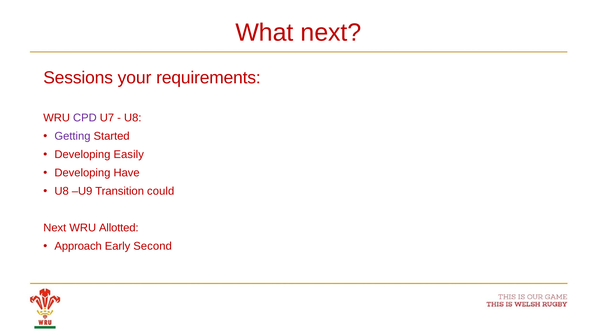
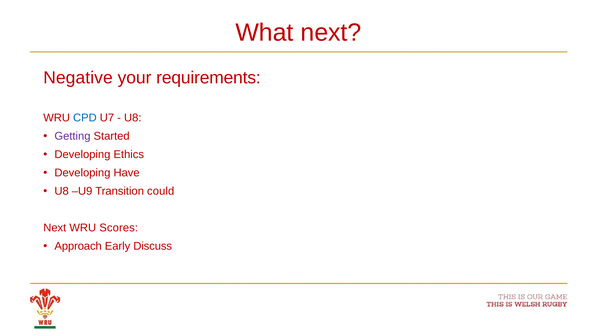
Sessions: Sessions -> Negative
CPD colour: purple -> blue
Easily: Easily -> Ethics
Allotted: Allotted -> Scores
Second: Second -> Discuss
